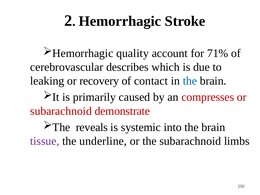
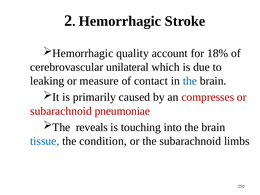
71%: 71% -> 18%
describes: describes -> unilateral
recovery: recovery -> measure
demonstrate: demonstrate -> pneumoniae
systemic: systemic -> touching
tissue colour: purple -> blue
underline: underline -> condition
